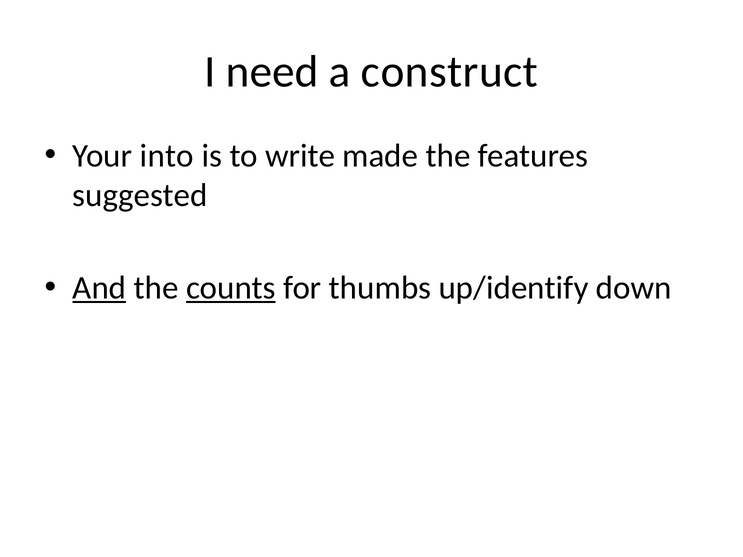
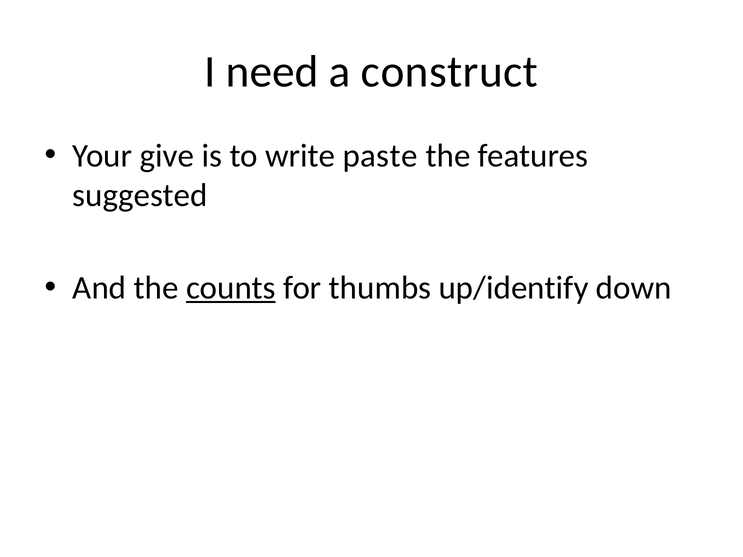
into: into -> give
made: made -> paste
And underline: present -> none
